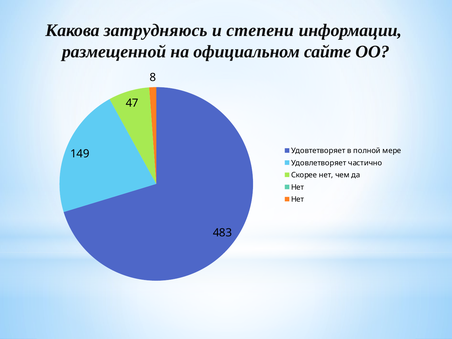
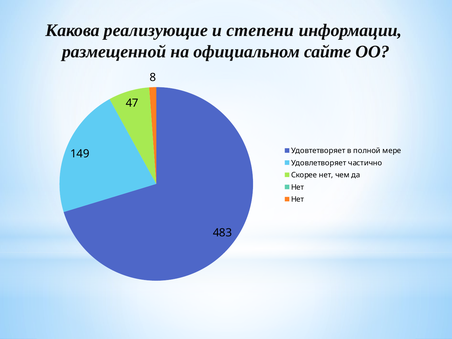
затрудняюсь: затрудняюсь -> реализующие
